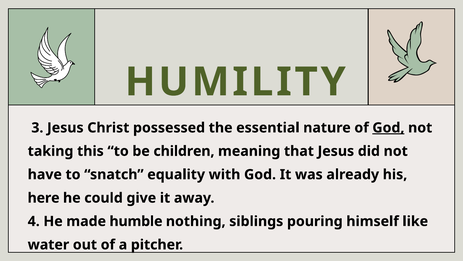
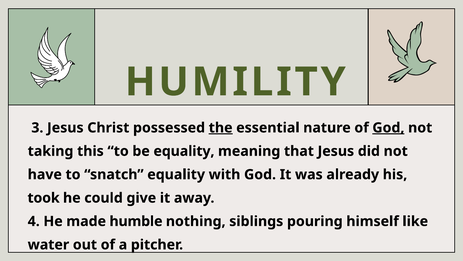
the underline: none -> present
be children: children -> equality
here: here -> took
